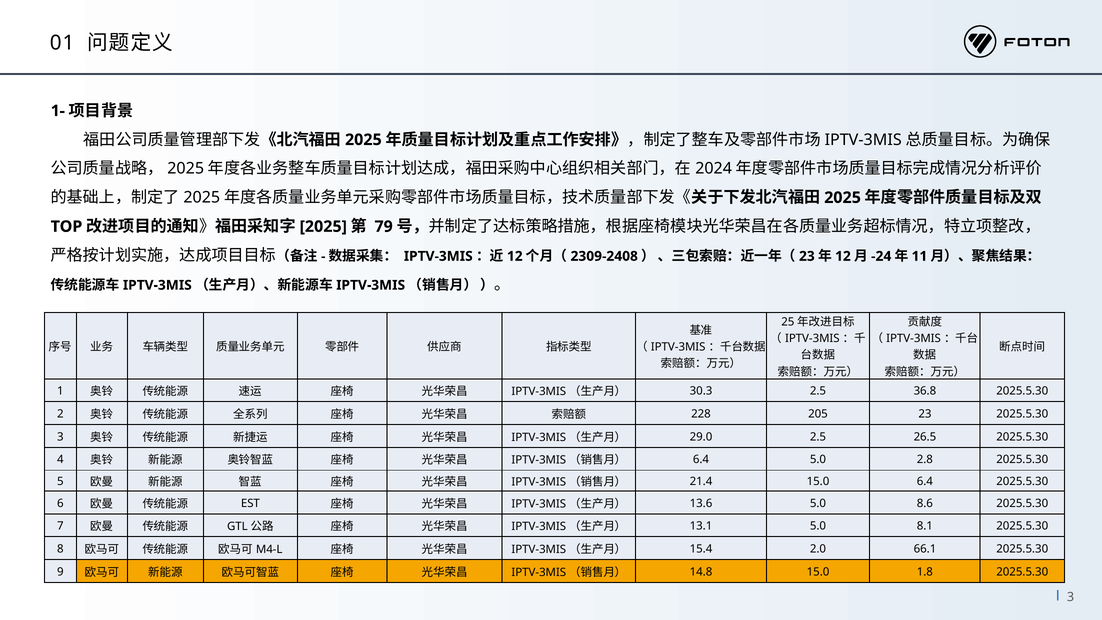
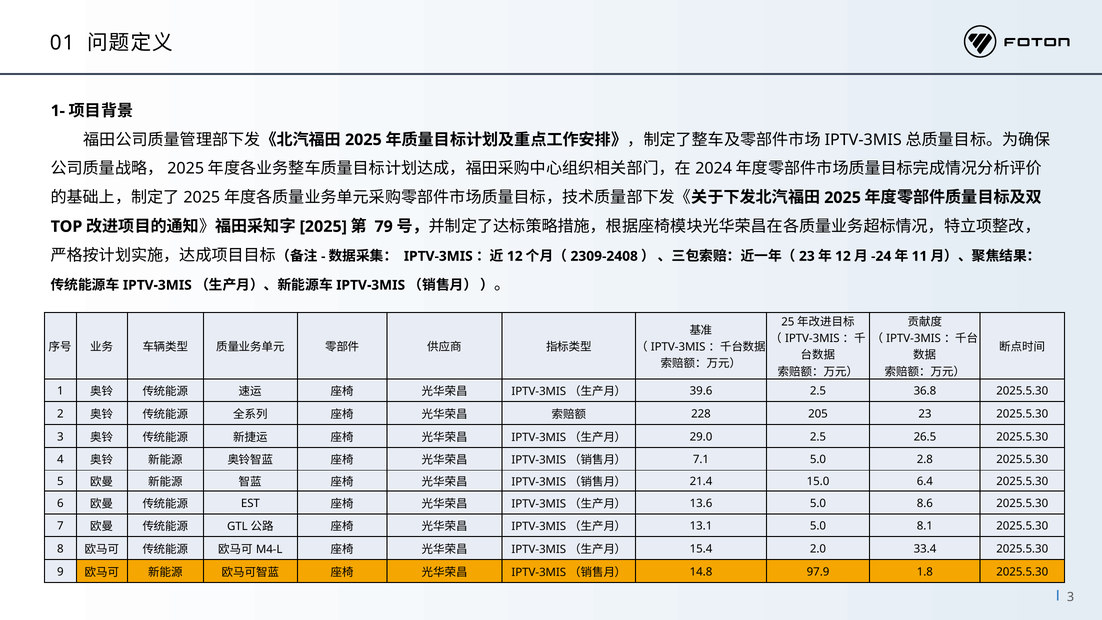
30.3: 30.3 -> 39.6
6.4 at (701, 460): 6.4 -> 7.1
66.1: 66.1 -> 33.4
14.8 15.0: 15.0 -> 97.9
